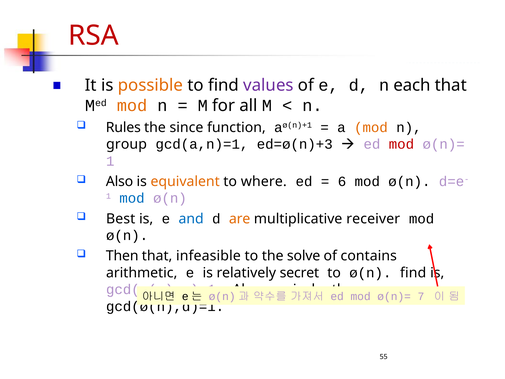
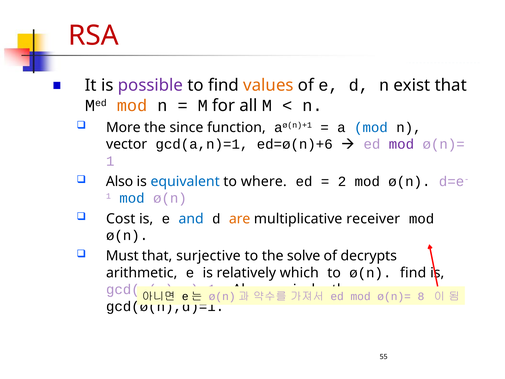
possible colour: orange -> purple
values colour: purple -> orange
each: each -> exist
Rules: Rules -> More
mod at (371, 127) colour: orange -> blue
group: group -> vector
ed=ø(n)+3: ed=ø(n)+3 -> ed=ø(n)+6
mod at (401, 144) colour: red -> purple
equivalent colour: orange -> blue
6: 6 -> 2
Best: Best -> Cost
Then: Then -> Must
infeasible: infeasible -> surjective
contains: contains -> decrypts
secret: secret -> which
7: 7 -> 8
